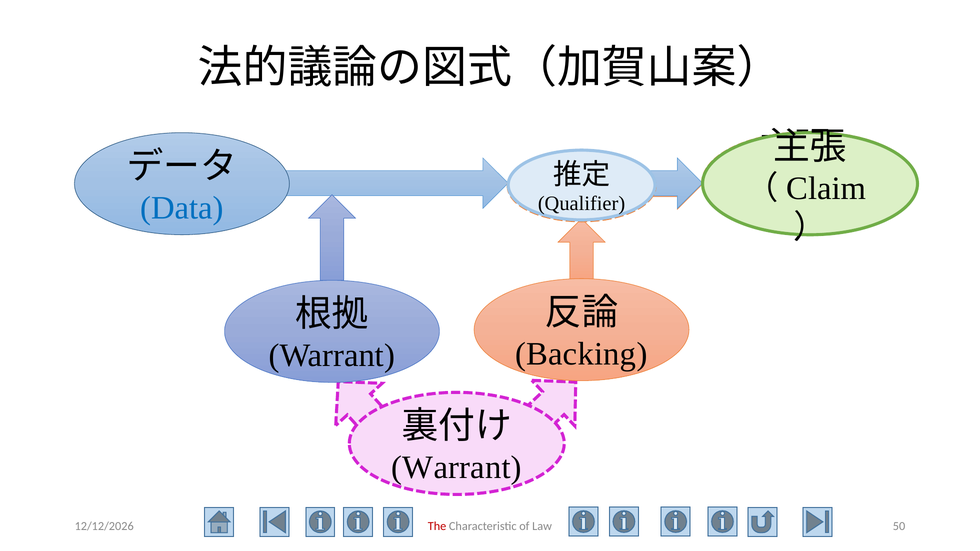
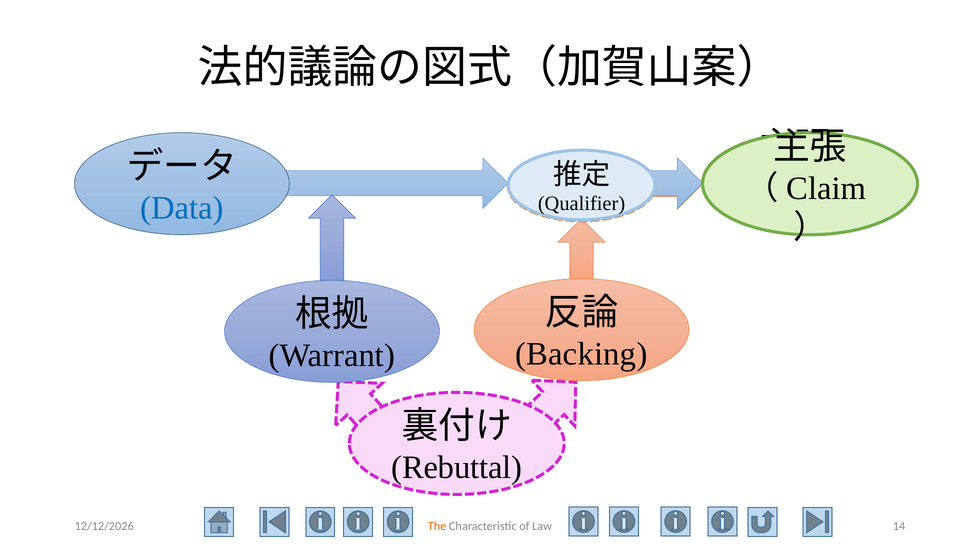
Warrant at (457, 468): Warrant -> Rebuttal
The colour: red -> orange
50: 50 -> 14
